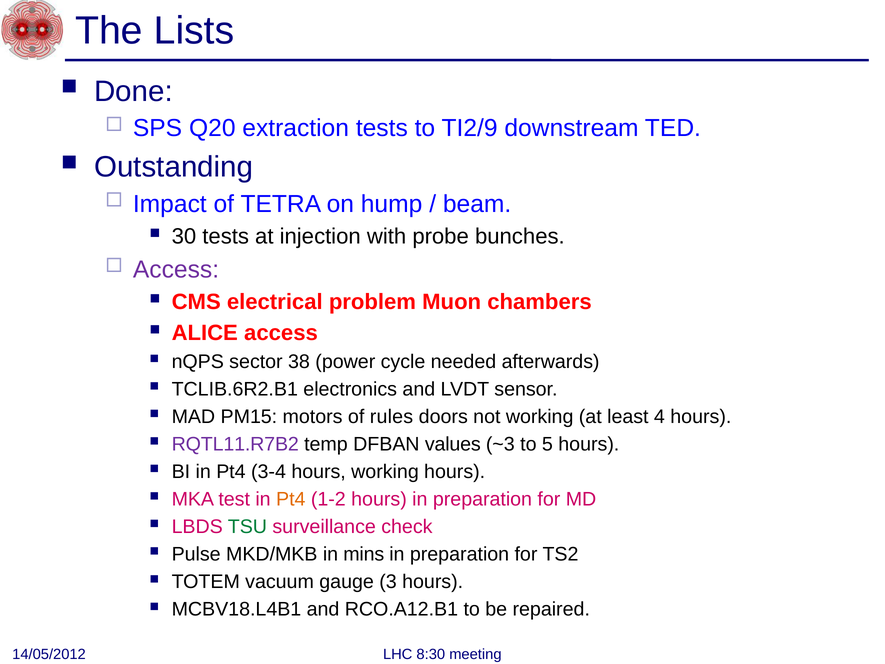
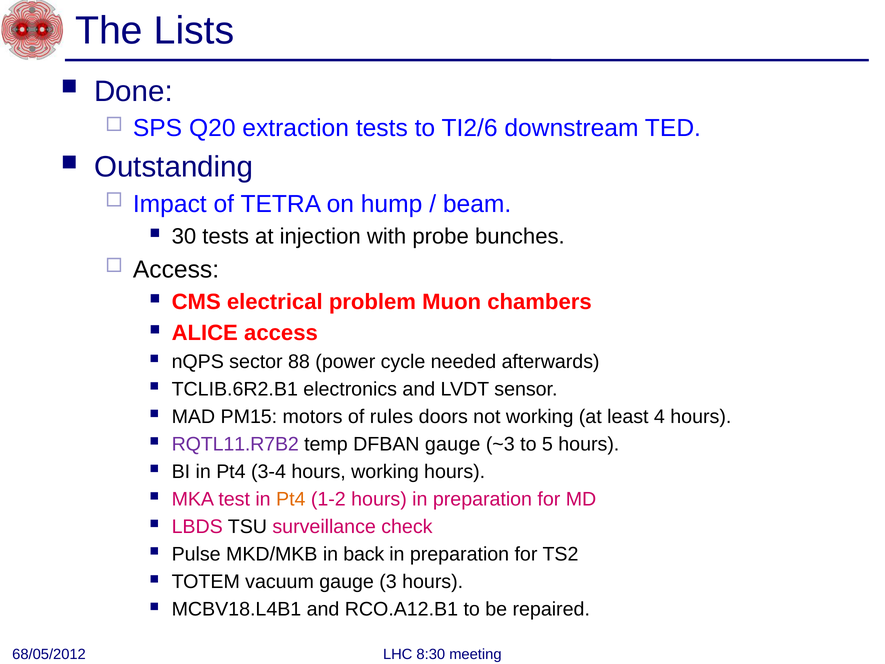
TI2/9: TI2/9 -> TI2/6
Access at (176, 269) colour: purple -> black
38: 38 -> 88
DFBAN values: values -> gauge
TSU colour: green -> black
mins: mins -> back
14/05/2012: 14/05/2012 -> 68/05/2012
